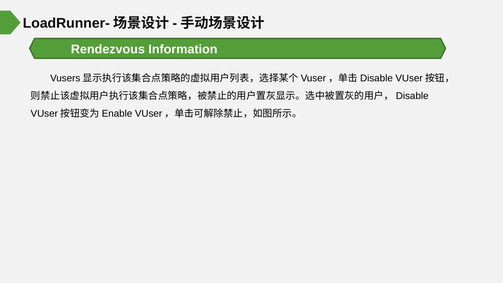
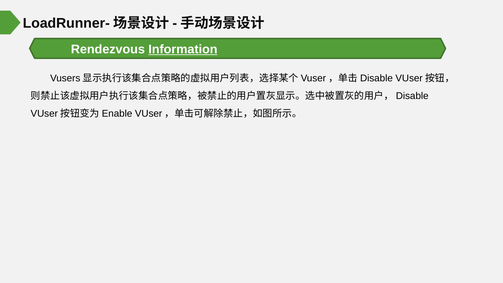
Information underline: none -> present
